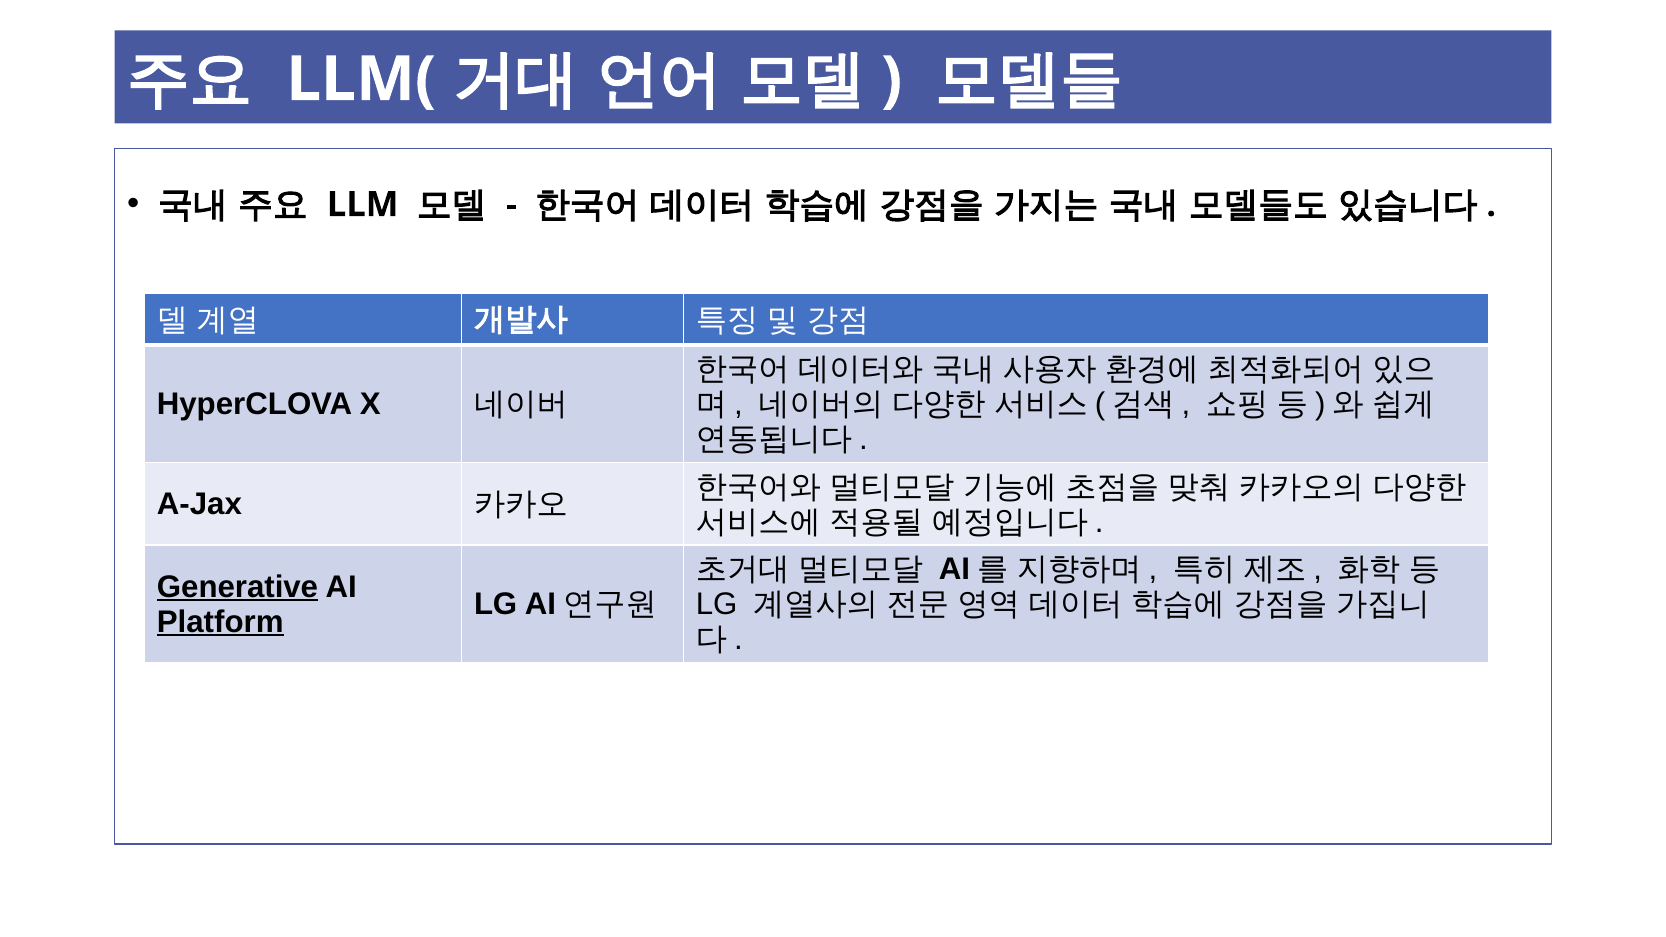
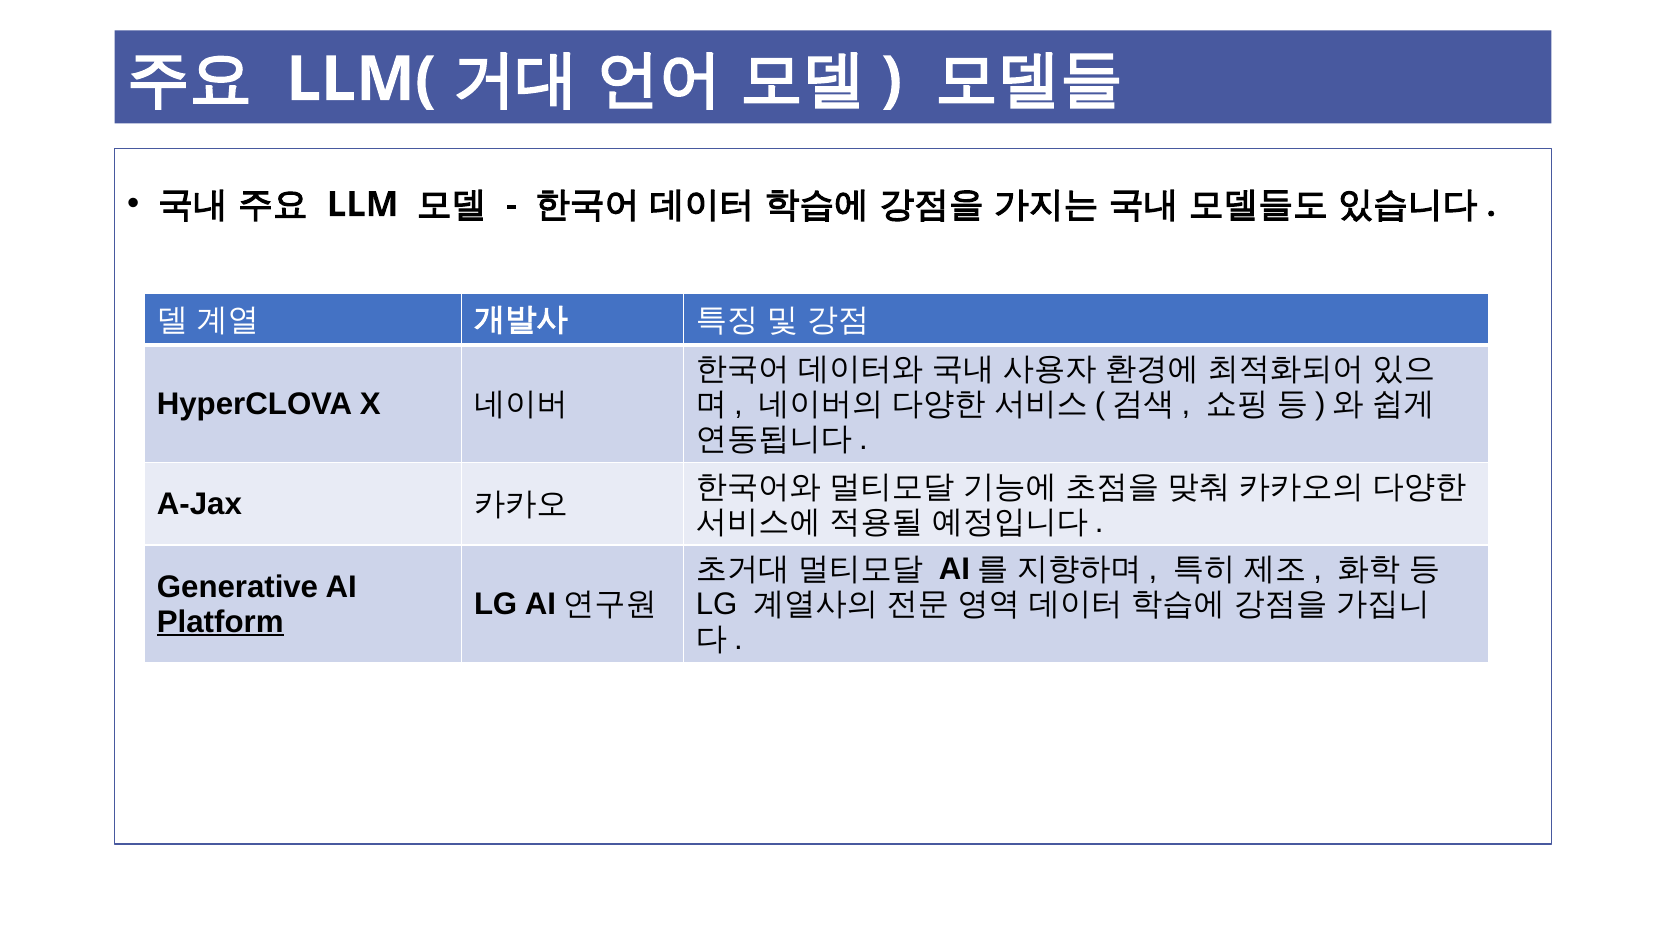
Generative underline: present -> none
